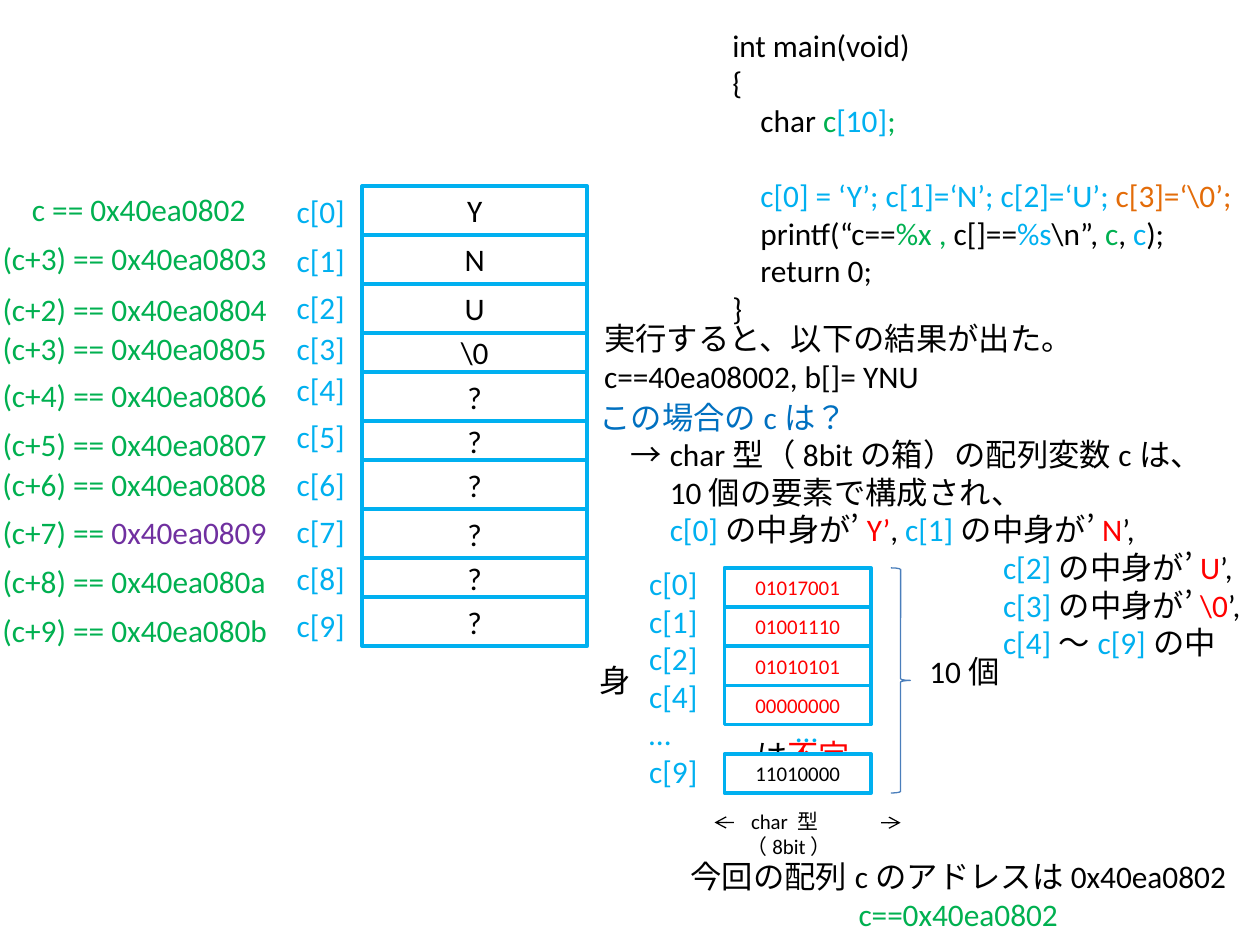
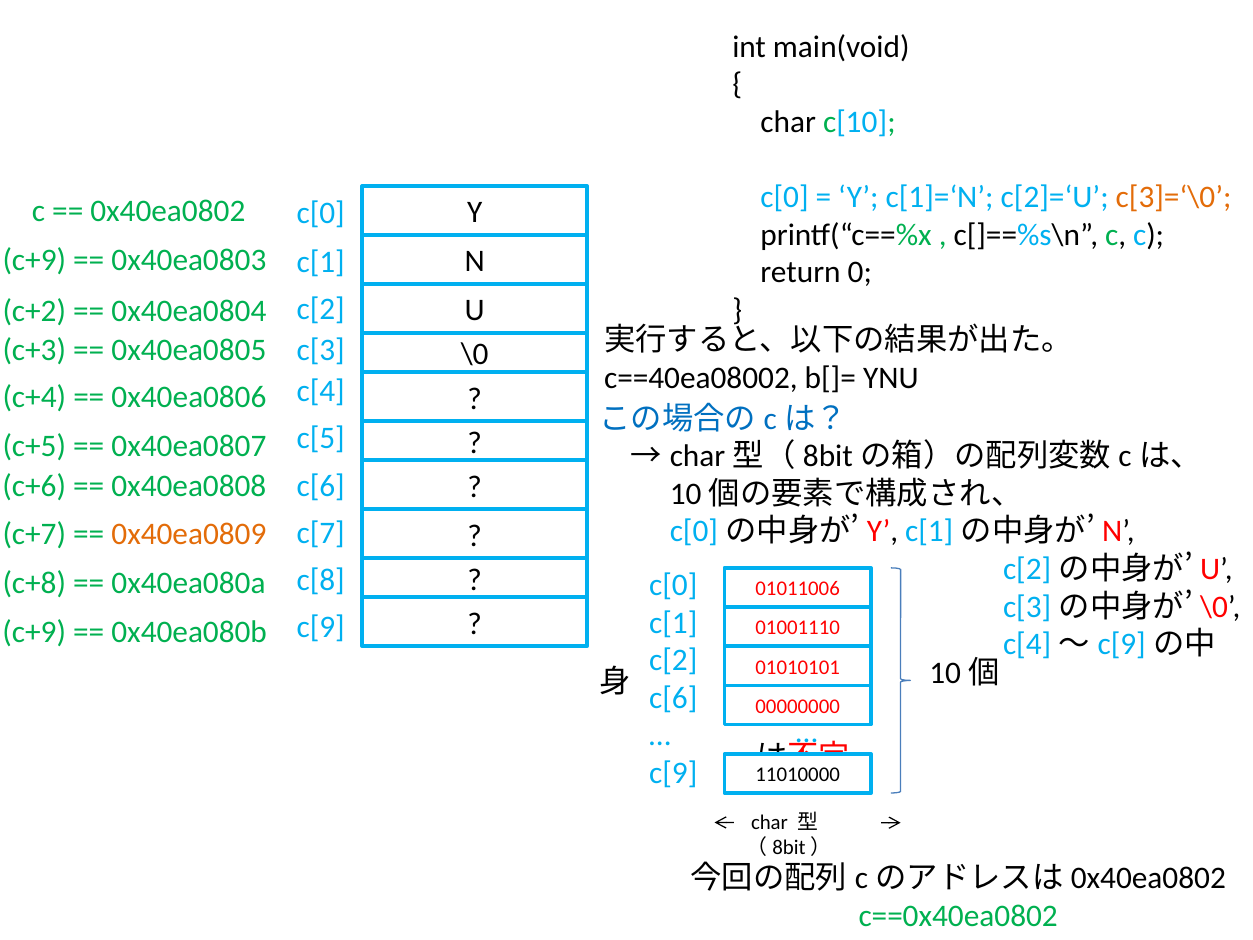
c+3 at (34, 260): c+3 -> c+9
0x40ea0809 colour: purple -> orange
01017001: 01017001 -> 01011006
c[4 at (673, 698): c[4 -> c[6
